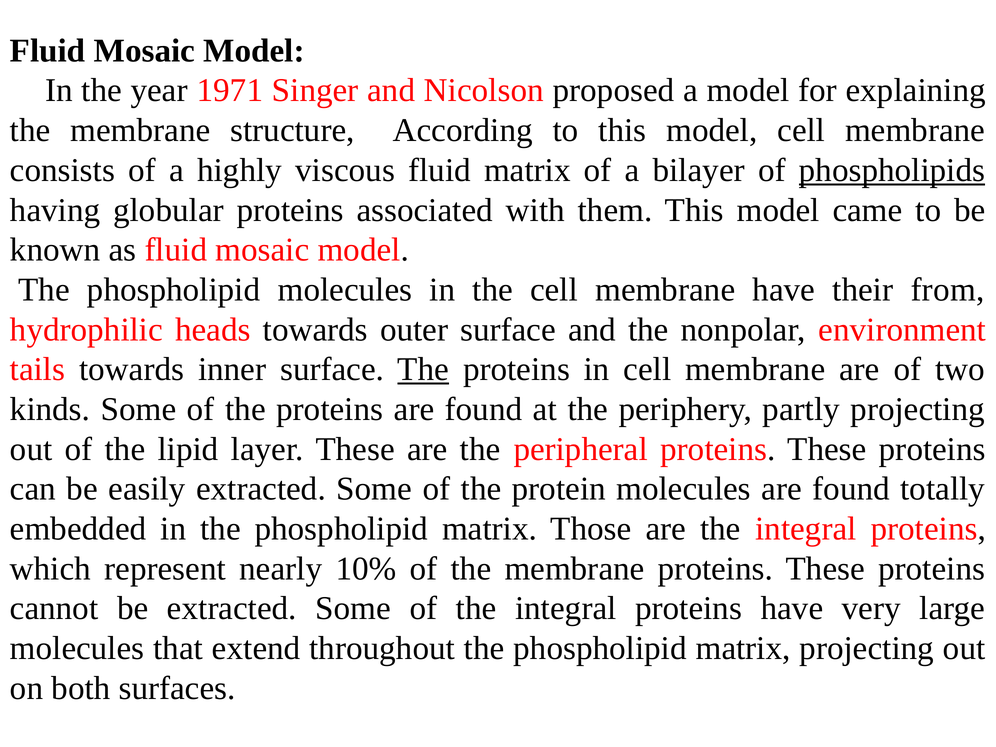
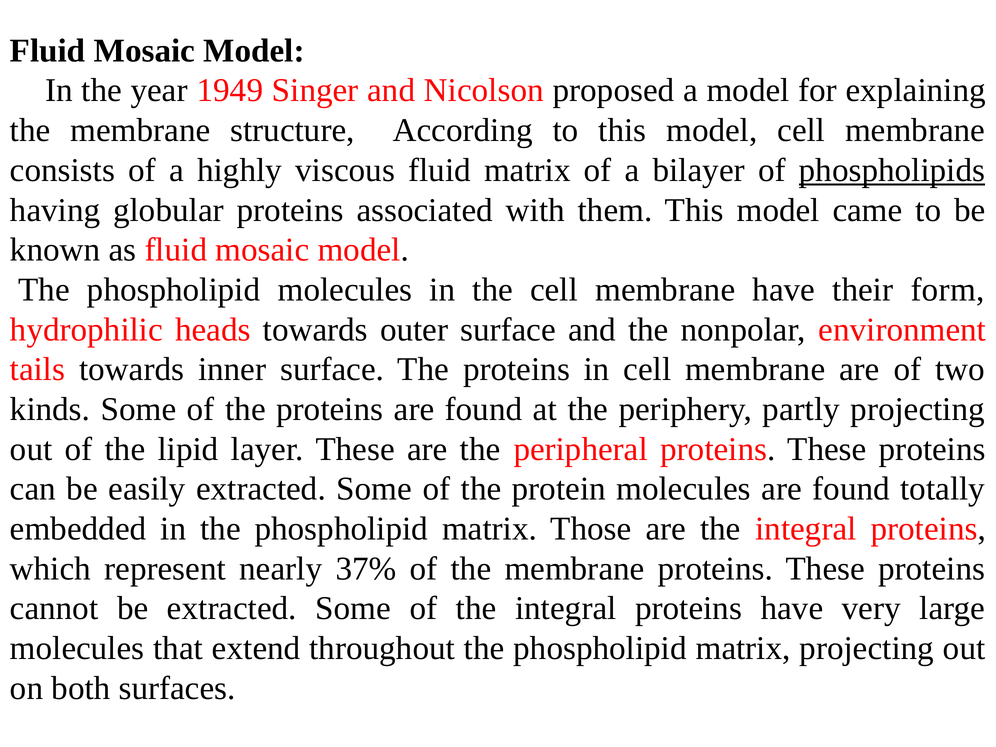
1971: 1971 -> 1949
from: from -> form
The at (423, 369) underline: present -> none
10%: 10% -> 37%
